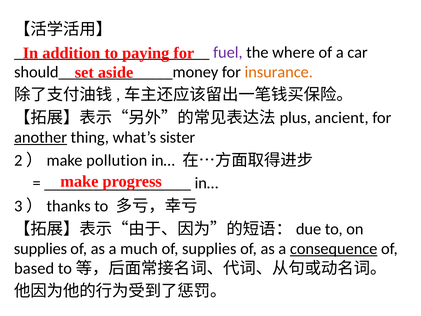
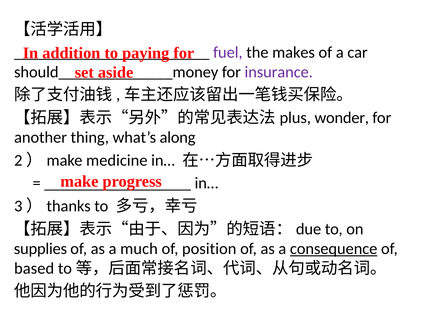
where: where -> makes
insurance colour: orange -> purple
ancient: ancient -> wonder
another underline: present -> none
sister: sister -> along
pollution: pollution -> medicine
of supplies: supplies -> position
